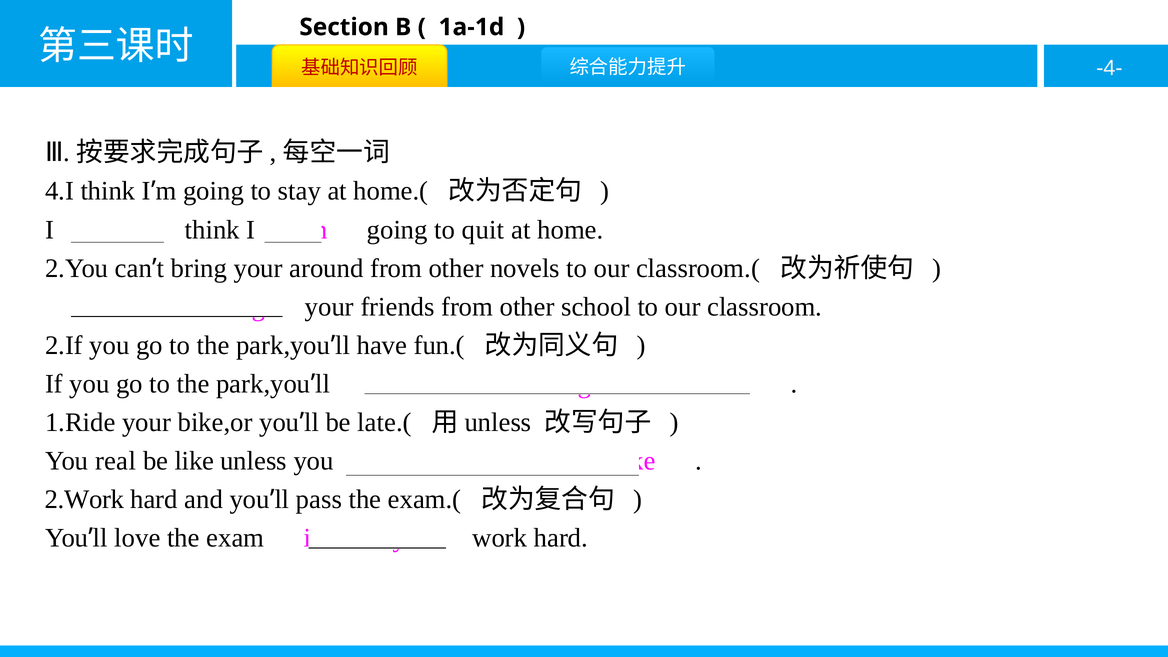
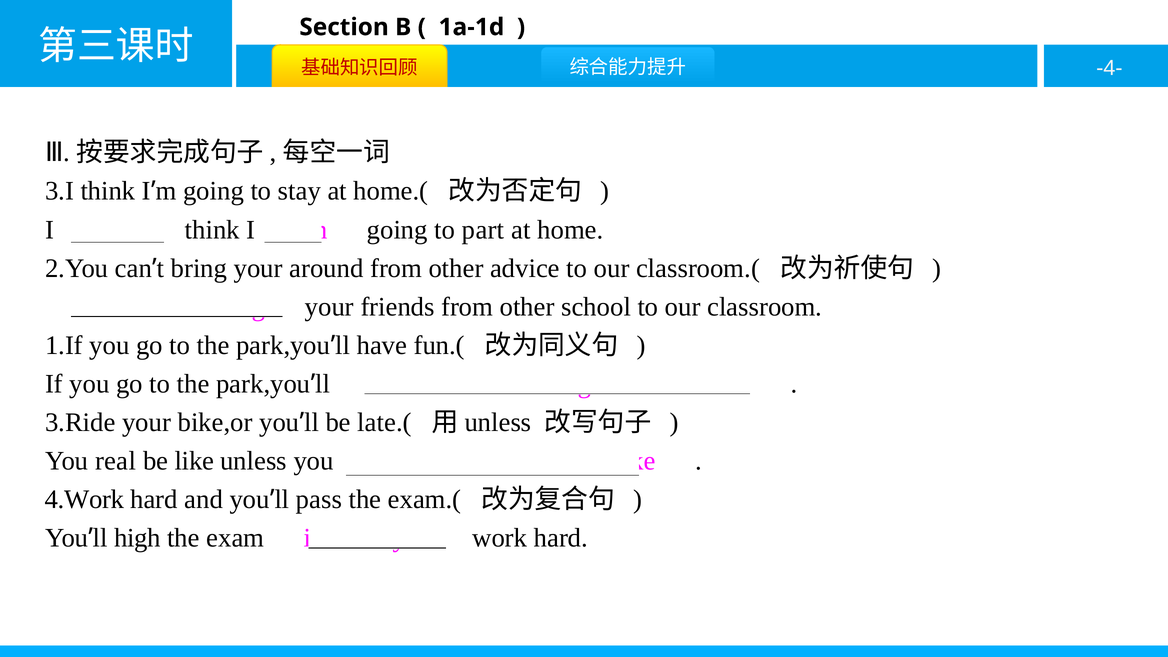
4.I: 4.I -> 3.I
quit: quit -> part
novels: novels -> advice
2.If: 2.If -> 1.If
1.Ride: 1.Ride -> 3.Ride
2.Work: 2.Work -> 4.Work
love: love -> high
